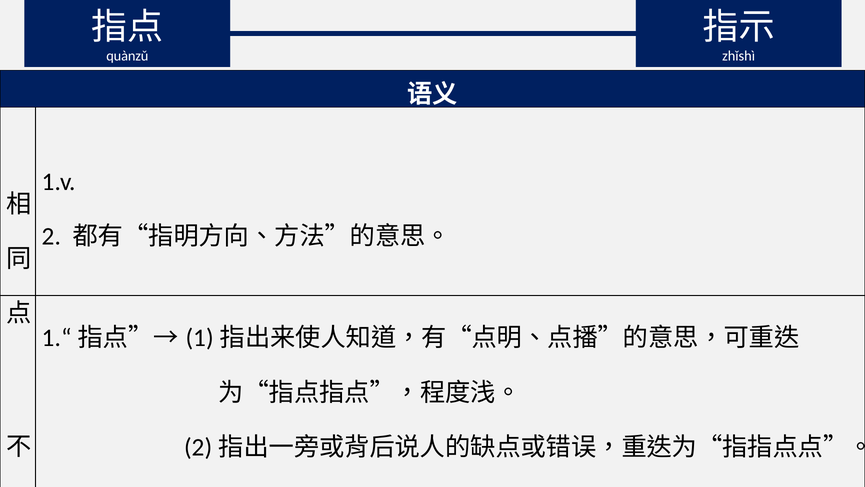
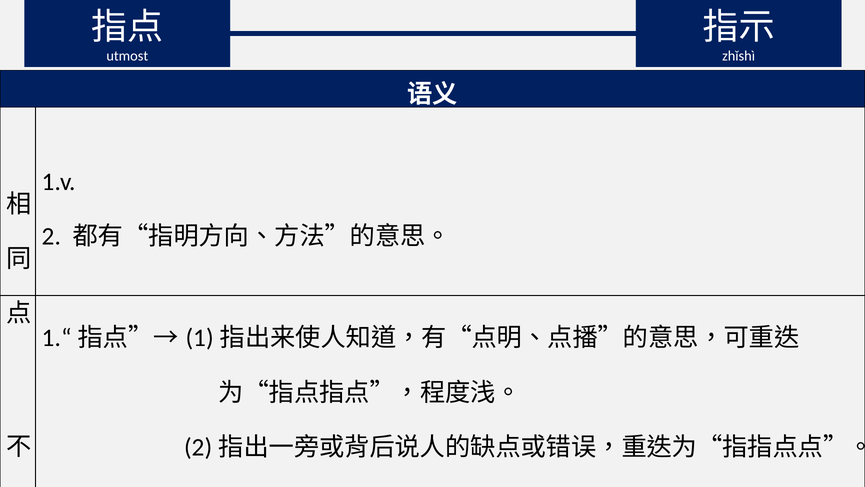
quànzǔ: quànzǔ -> utmost
